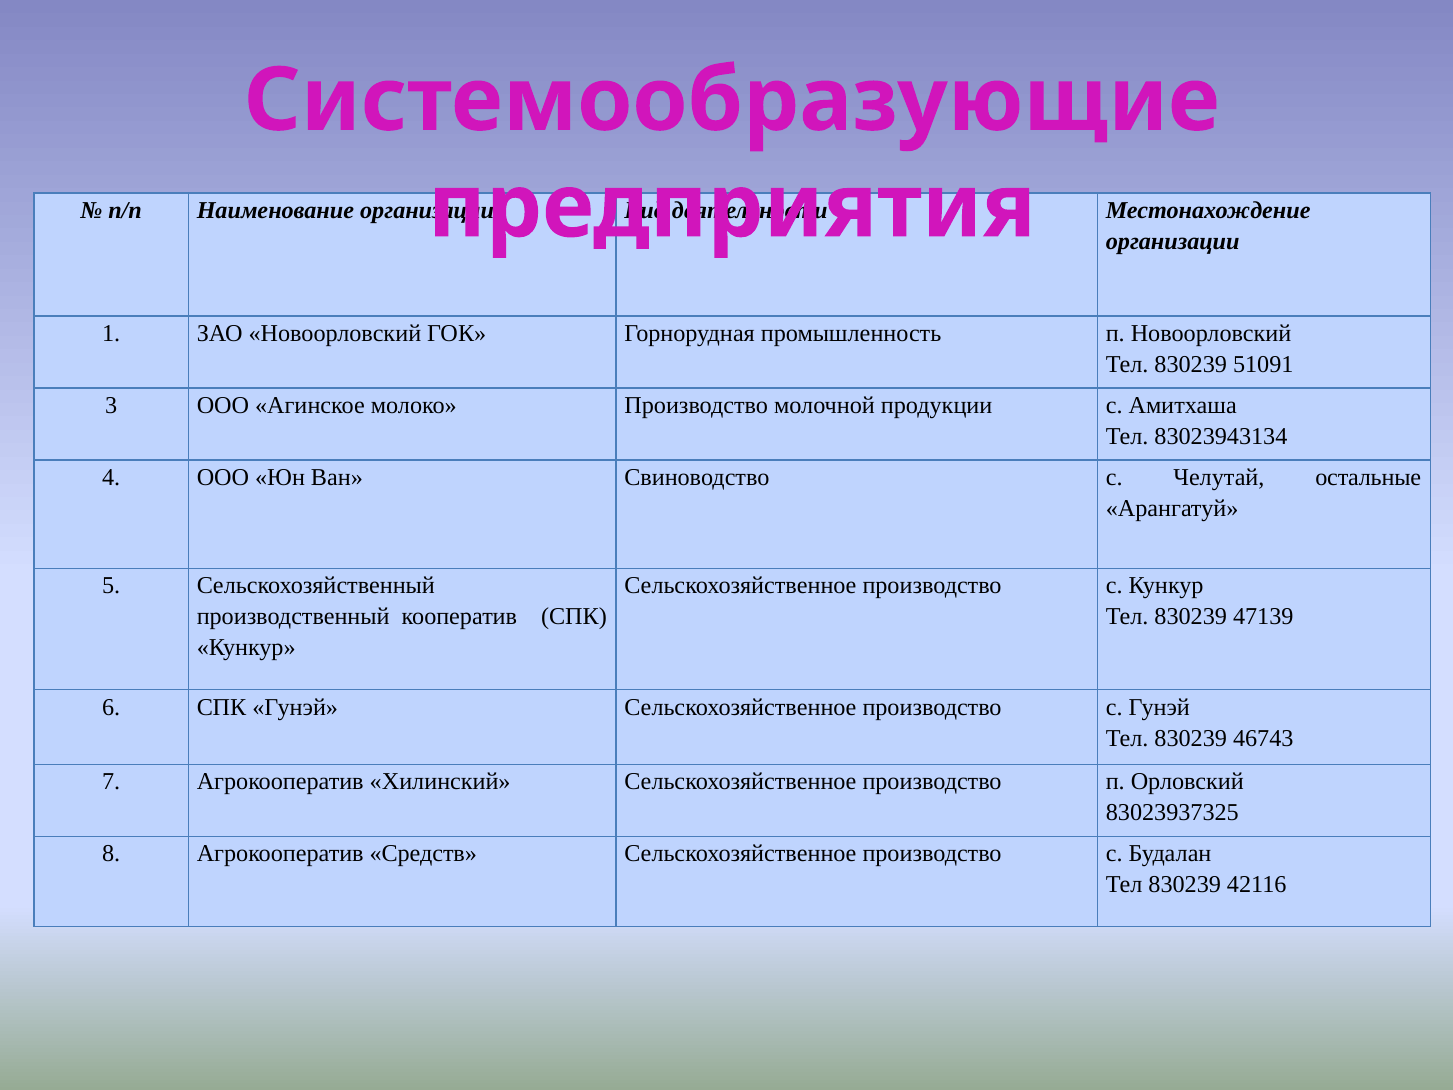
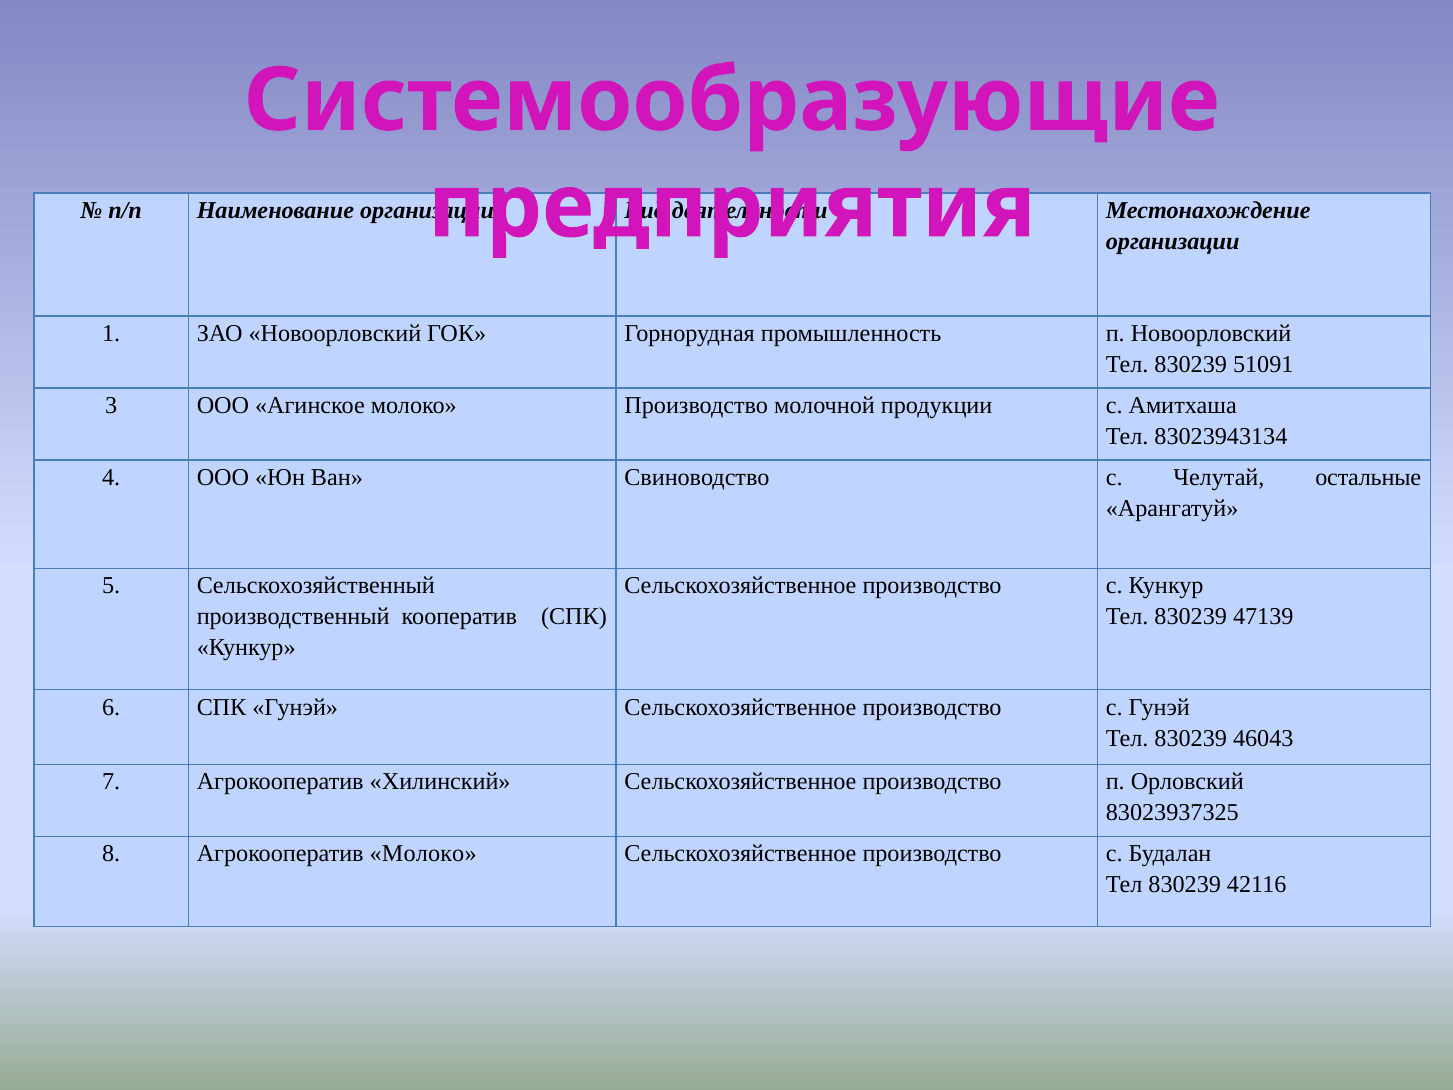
46743: 46743 -> 46043
Агрокооператив Средств: Средств -> Молоко
